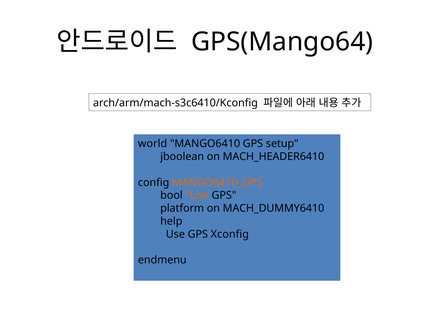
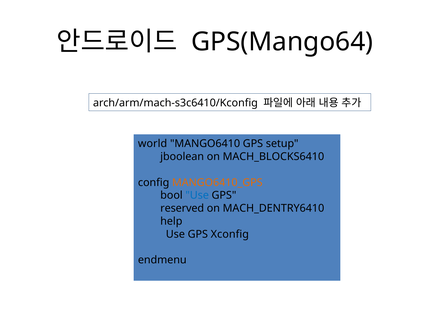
MACH_HEADER6410: MACH_HEADER6410 -> MACH_BLOCKS6410
Use at (197, 195) colour: orange -> blue
platform: platform -> reserved
MACH_DUMMY6410: MACH_DUMMY6410 -> MACH_DENTRY6410
